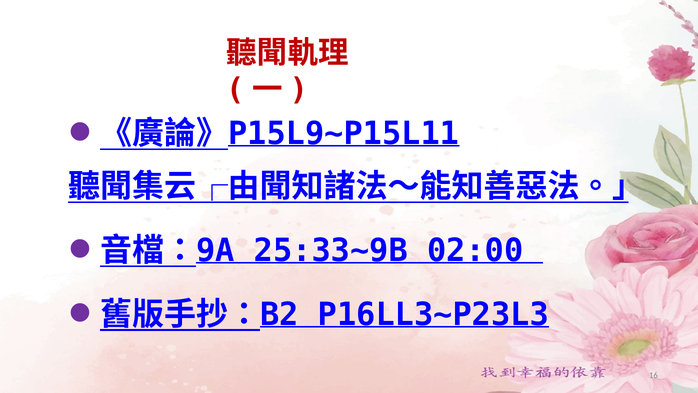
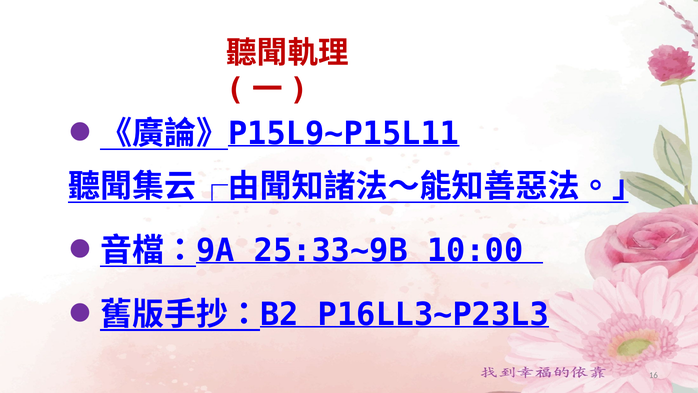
02:00: 02:00 -> 10:00
